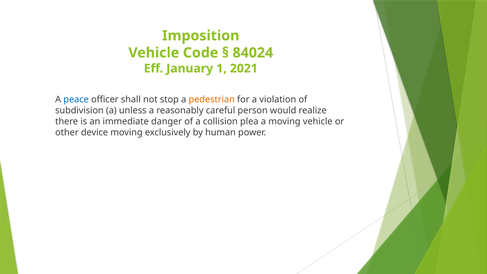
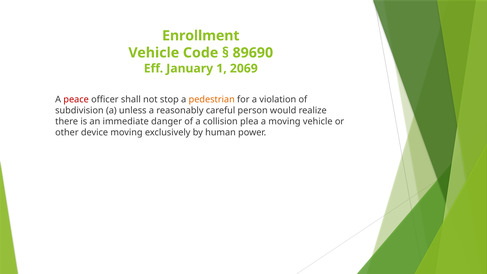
Imposition: Imposition -> Enrollment
84024: 84024 -> 89690
2021: 2021 -> 2069
peace colour: blue -> red
